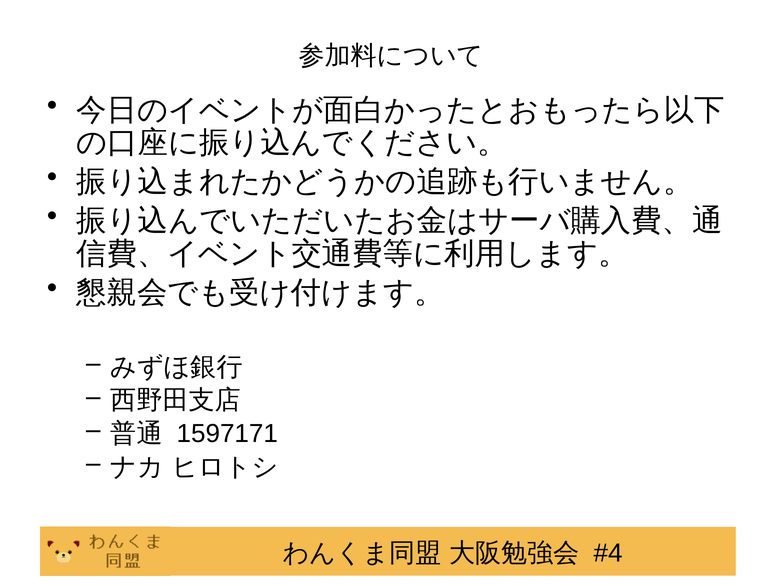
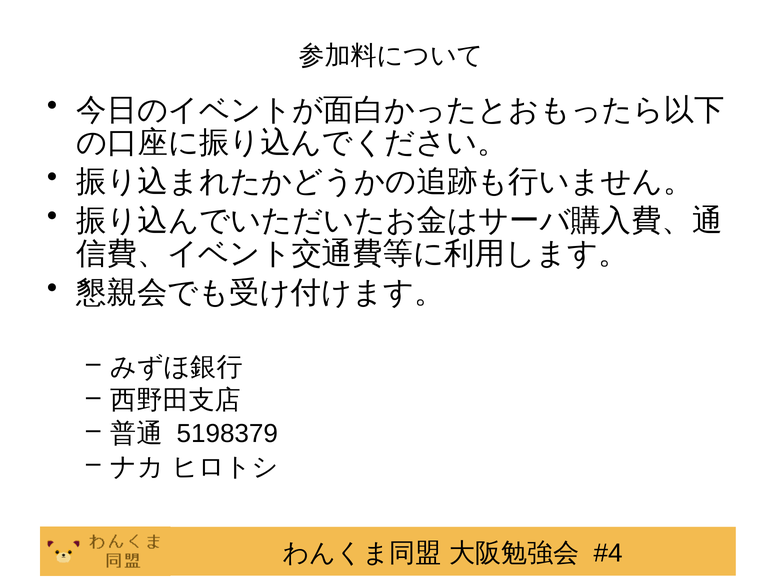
1597171: 1597171 -> 5198379
